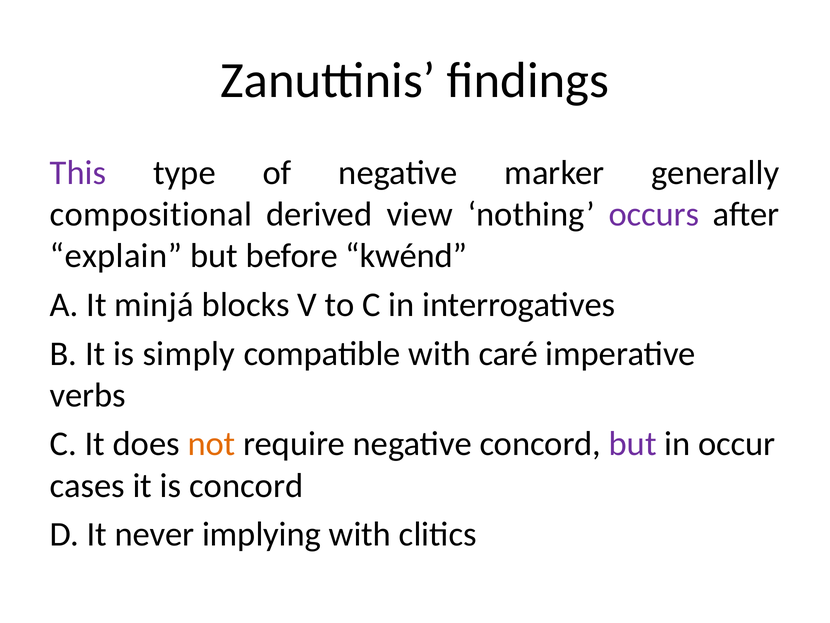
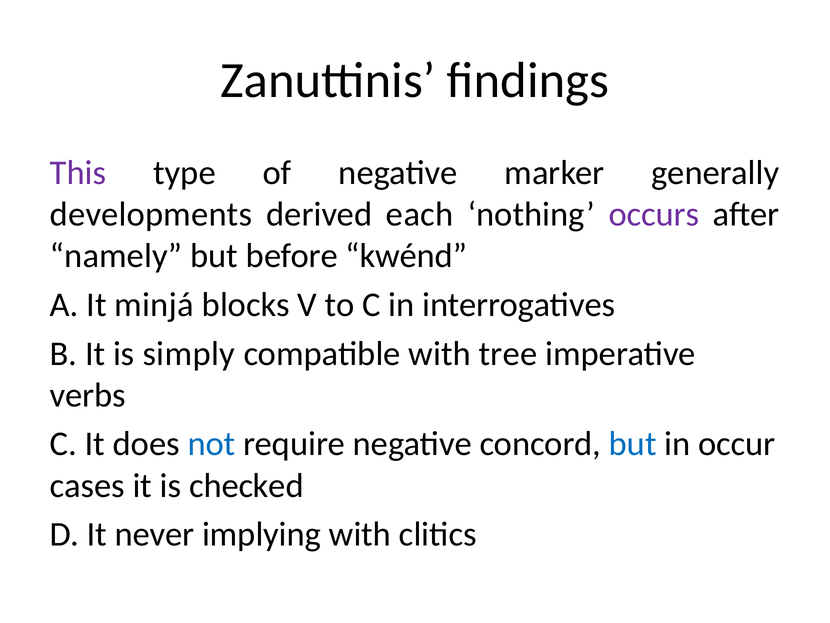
compositional: compositional -> developments
view: view -> each
explain: explain -> namely
caré: caré -> tree
not colour: orange -> blue
but at (633, 444) colour: purple -> blue
is concord: concord -> checked
